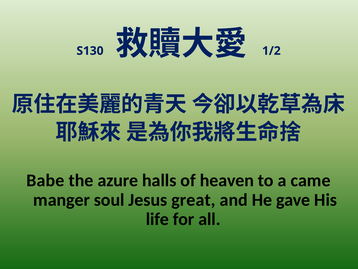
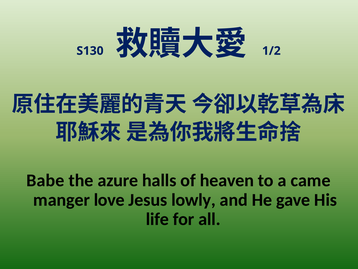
soul: soul -> love
great: great -> lowly
